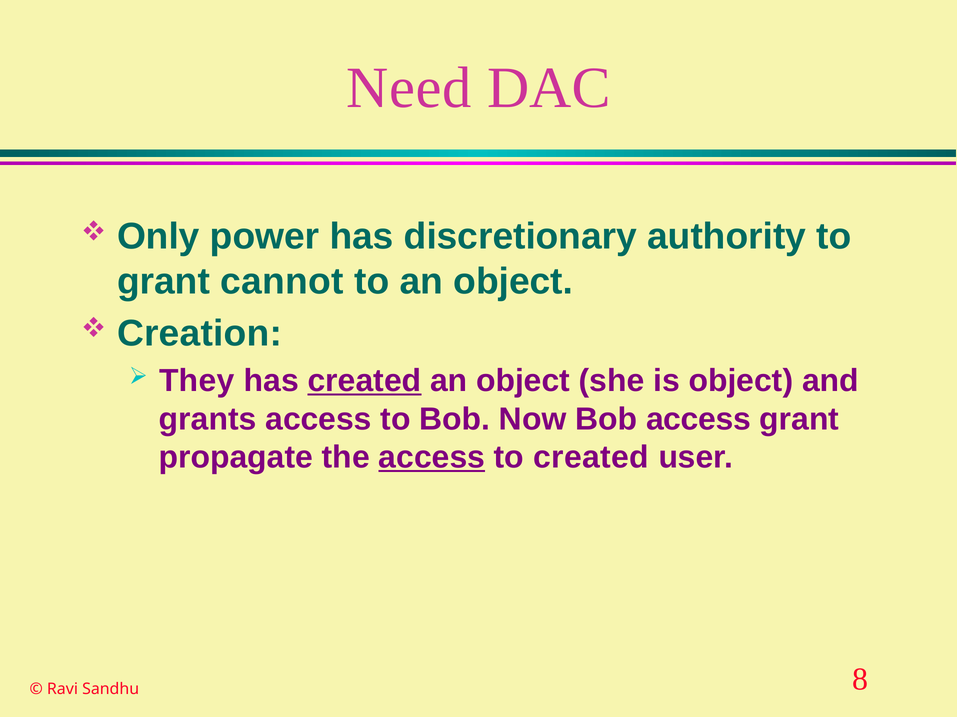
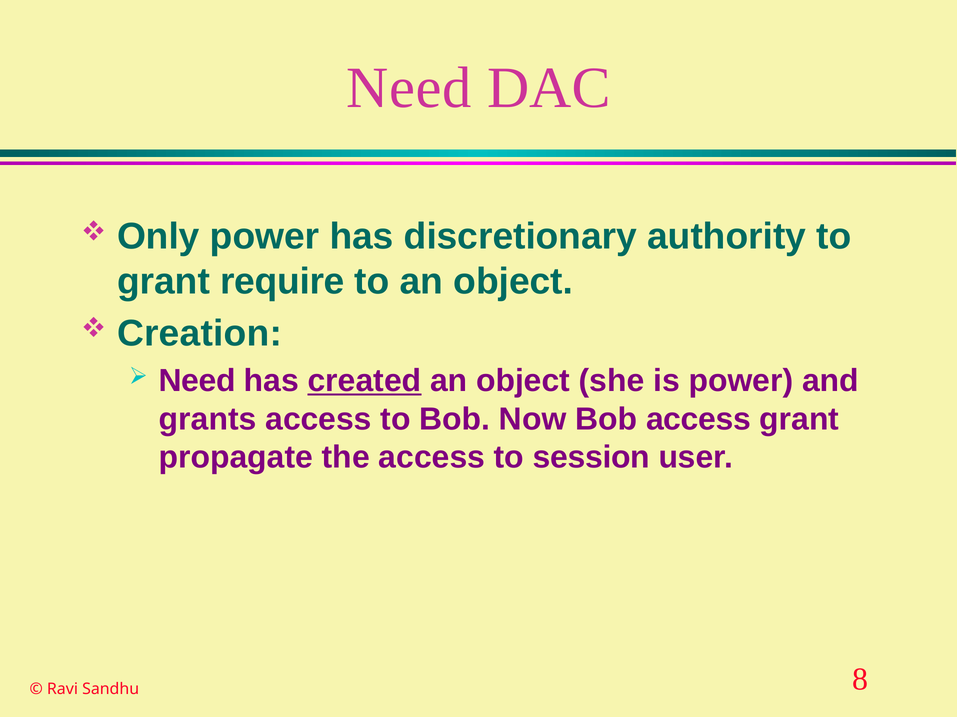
cannot: cannot -> require
They at (197, 381): They -> Need
is object: object -> power
access at (432, 458) underline: present -> none
to created: created -> session
